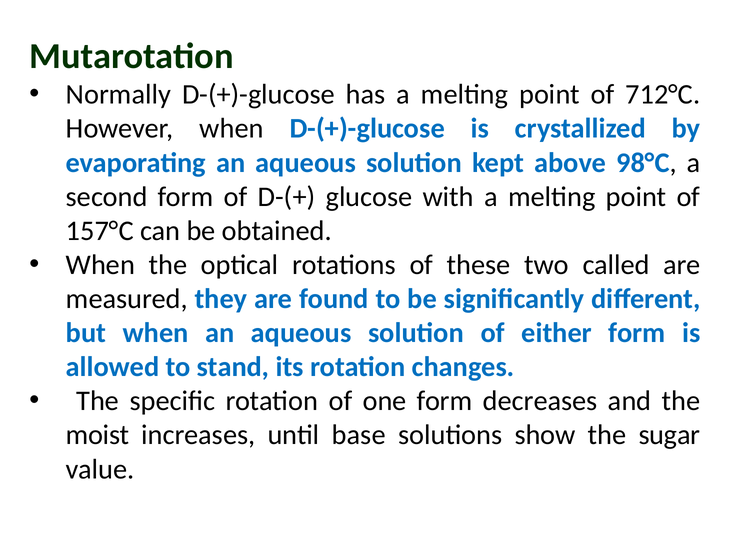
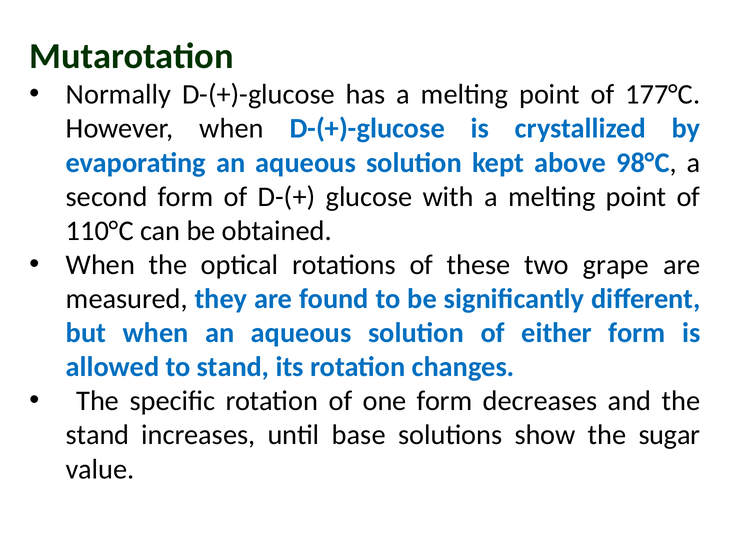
712°C: 712°C -> 177°C
157°C: 157°C -> 110°C
called: called -> grape
moist at (98, 435): moist -> stand
